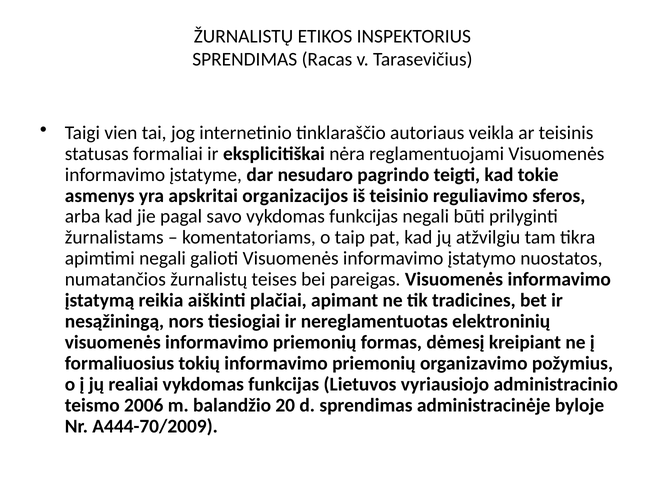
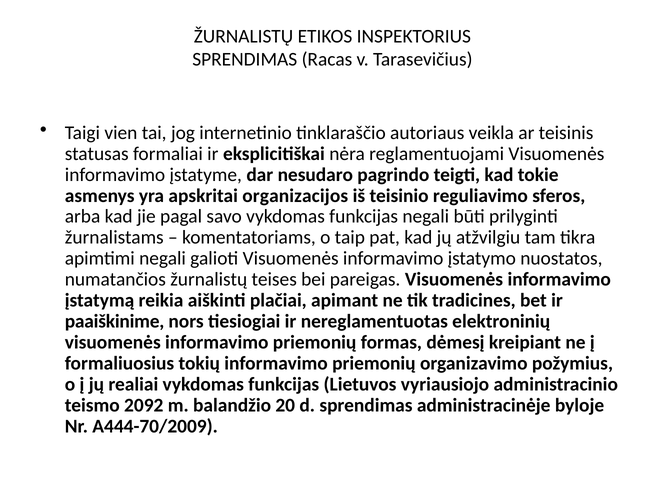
nesąžiningą: nesąžiningą -> paaiškinime
2006: 2006 -> 2092
